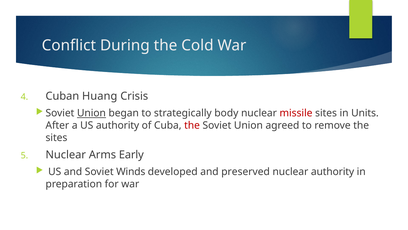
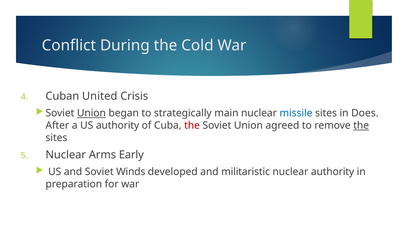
Huang: Huang -> United
body: body -> main
missile colour: red -> blue
Units: Units -> Does
the at (361, 125) underline: none -> present
preserved: preserved -> militaristic
